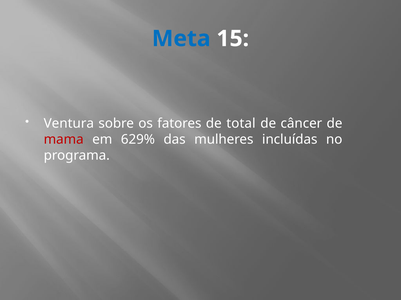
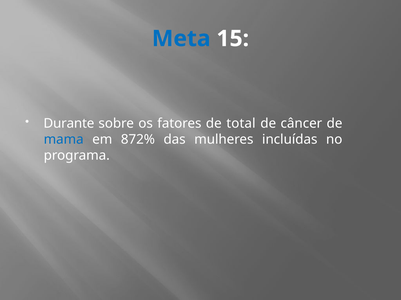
Ventura: Ventura -> Durante
mama colour: red -> blue
629%: 629% -> 872%
